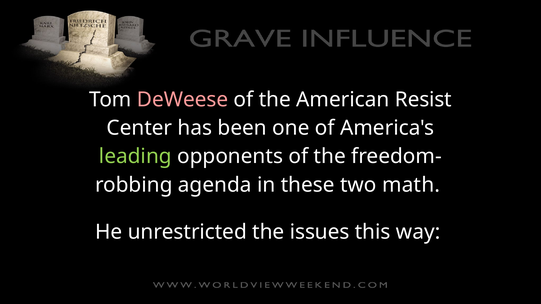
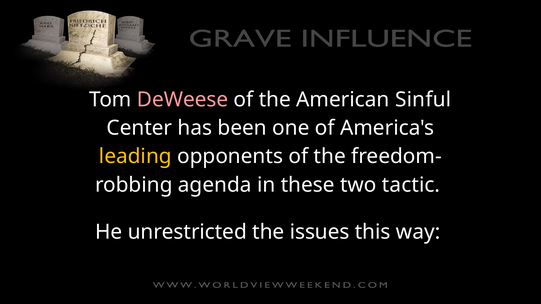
Resist: Resist -> Sinful
leading colour: light green -> yellow
math: math -> tactic
